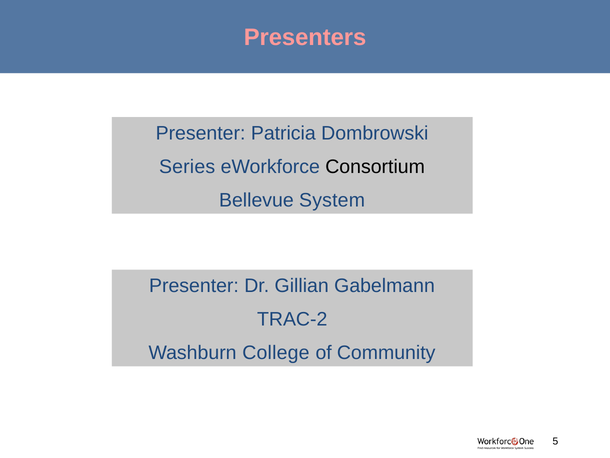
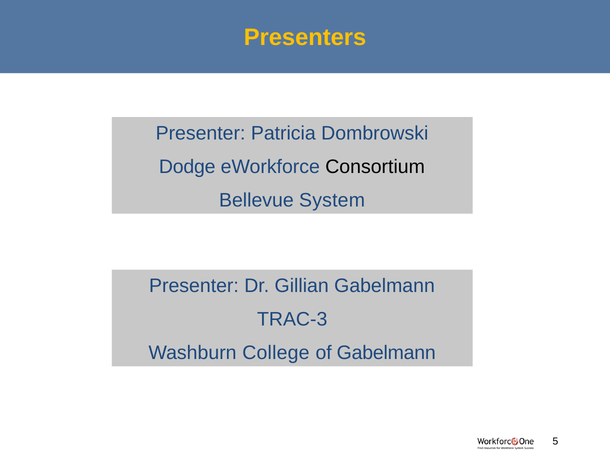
Presenters colour: pink -> yellow
Series: Series -> Dodge
TRAC-2: TRAC-2 -> TRAC-3
of Community: Community -> Gabelmann
